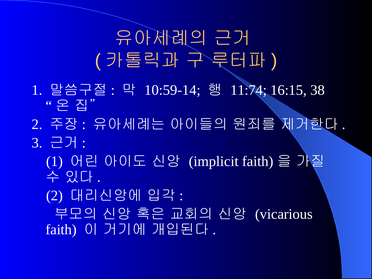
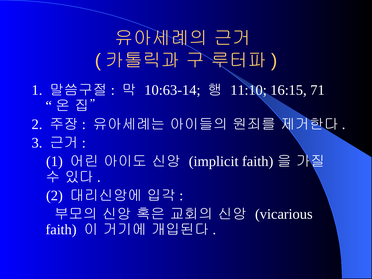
10:59-14: 10:59-14 -> 10:63-14
11:74: 11:74 -> 11:10
38: 38 -> 71
